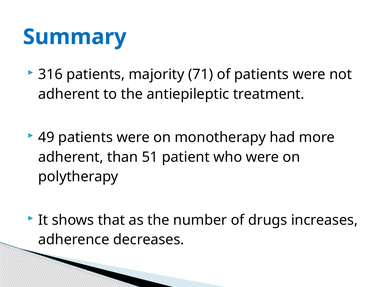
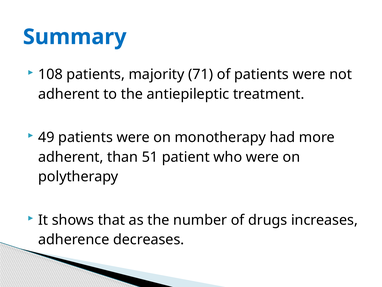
316: 316 -> 108
